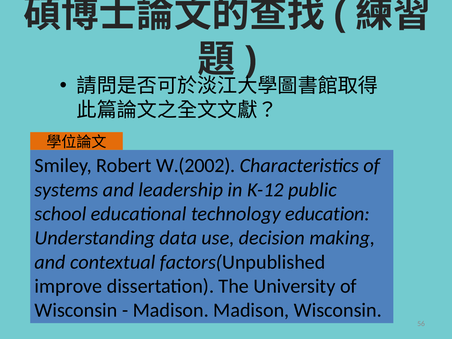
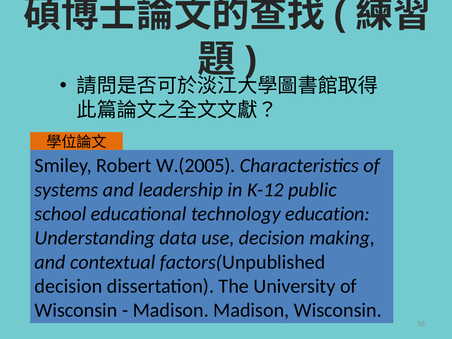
W.(2002: W.(2002 -> W.(2005
improve at (68, 286): improve -> decision
